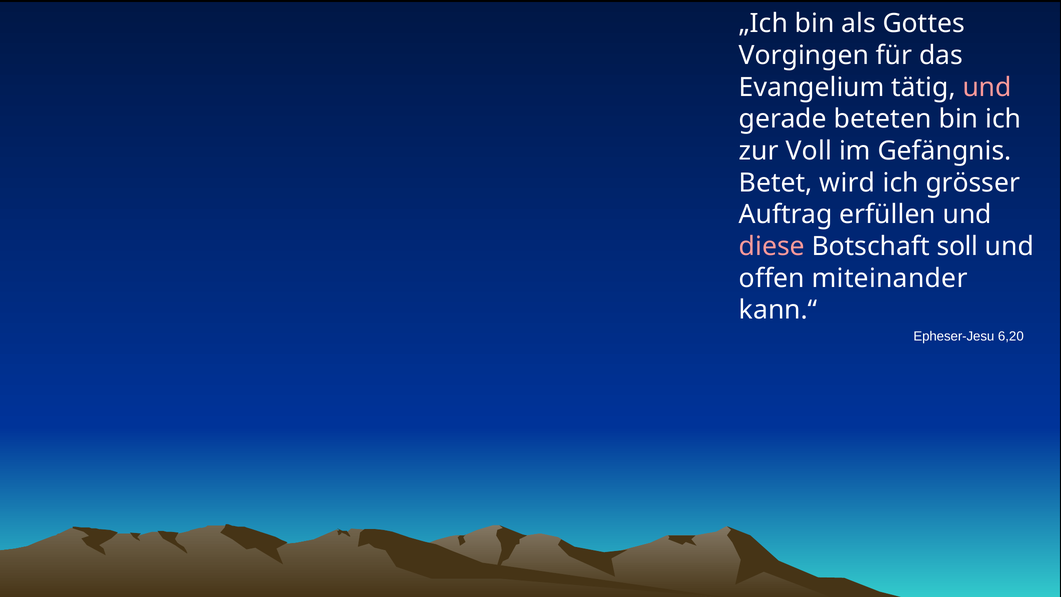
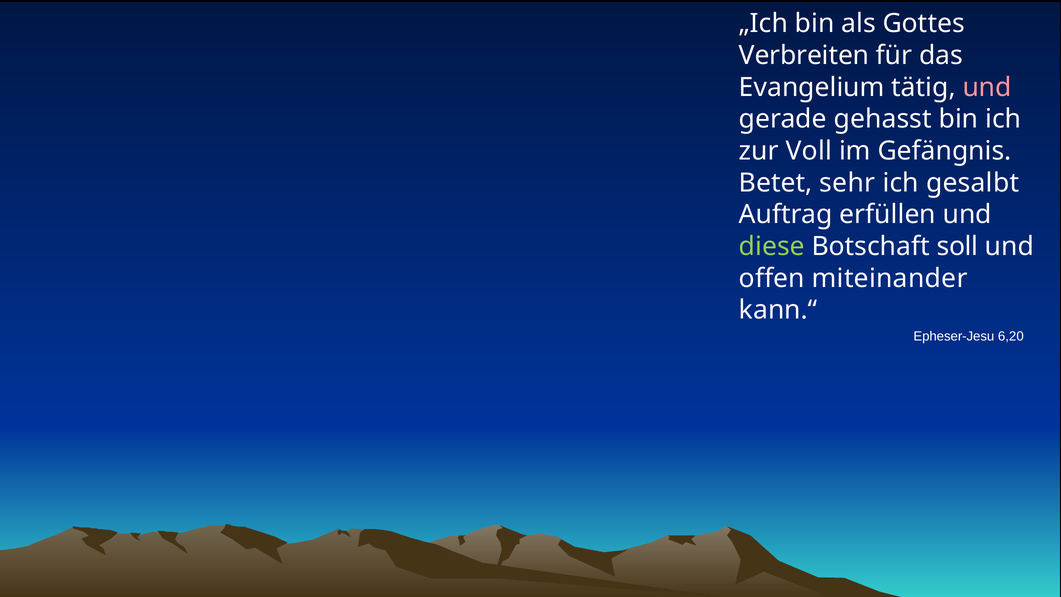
Vorgingen: Vorgingen -> Verbreiten
beteten: beteten -> gehasst
wird: wird -> sehr
grösser: grösser -> gesalbt
diese colour: pink -> light green
